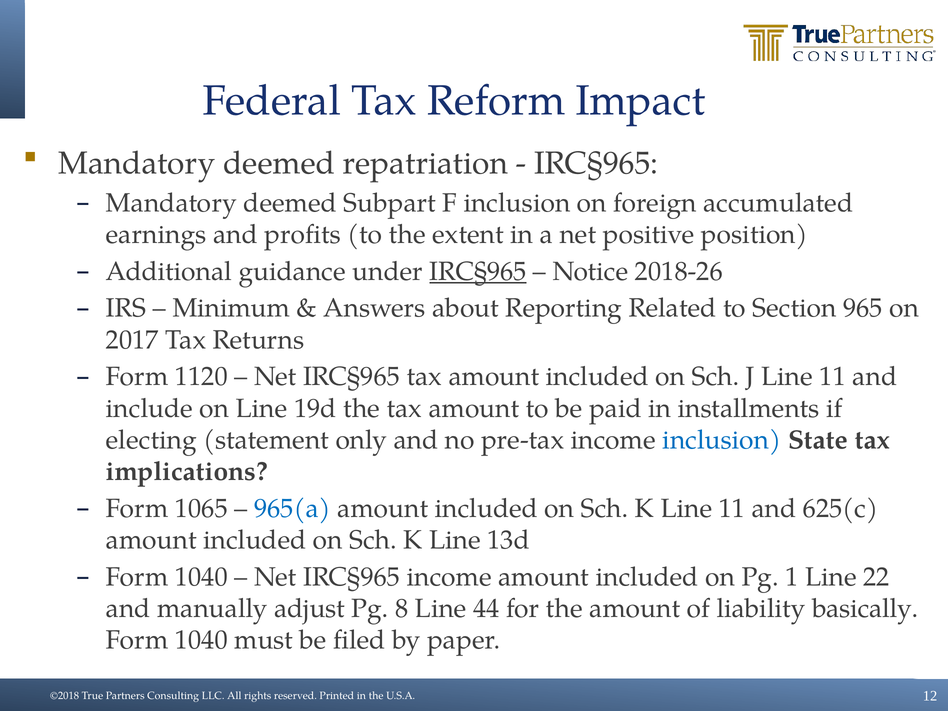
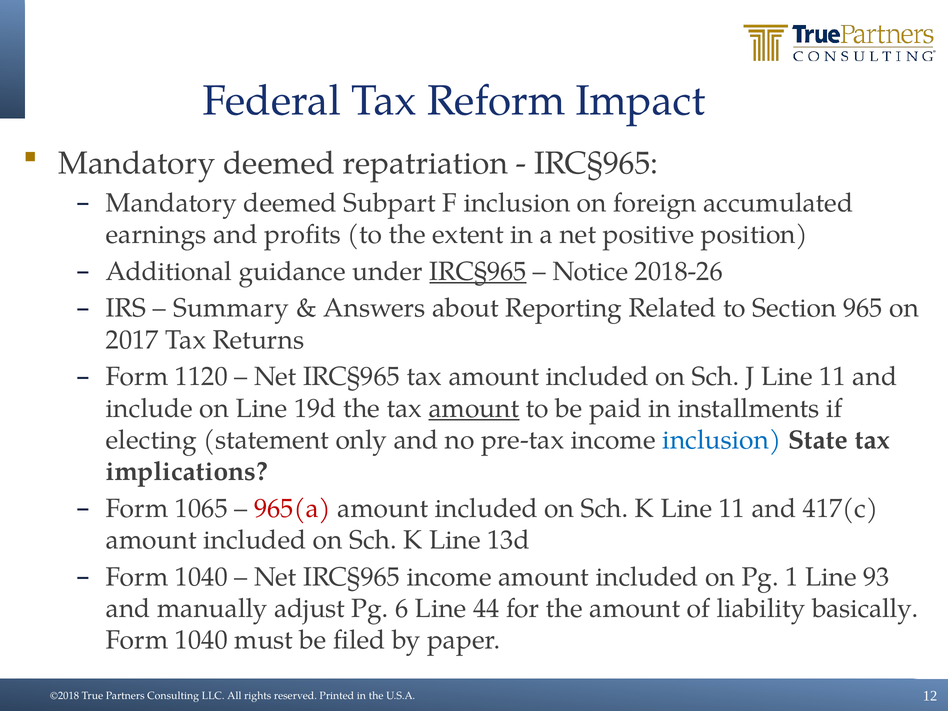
Minimum: Minimum -> Summary
amount at (474, 408) underline: none -> present
965(a colour: blue -> red
625(c: 625(c -> 417(c
22: 22 -> 93
8: 8 -> 6
